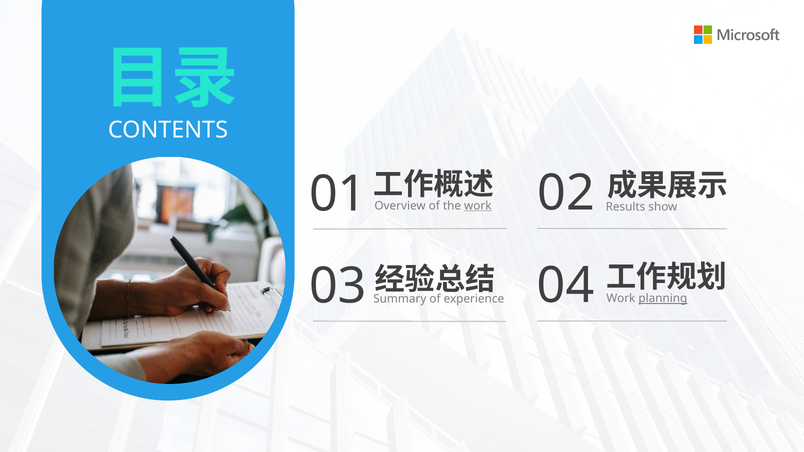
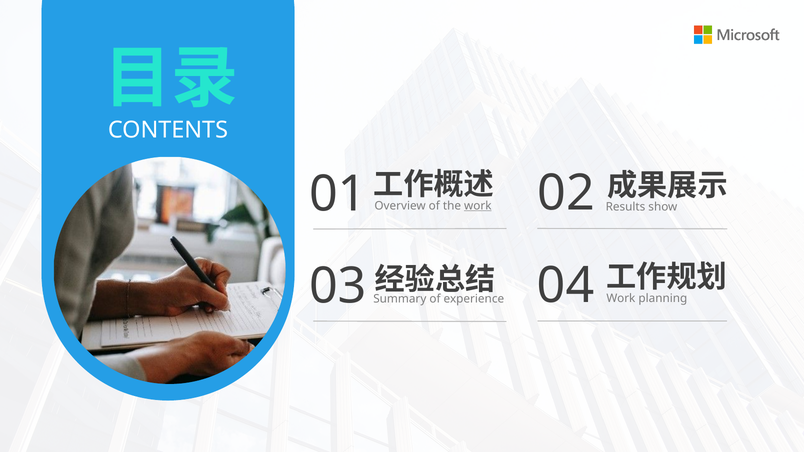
planning underline: present -> none
